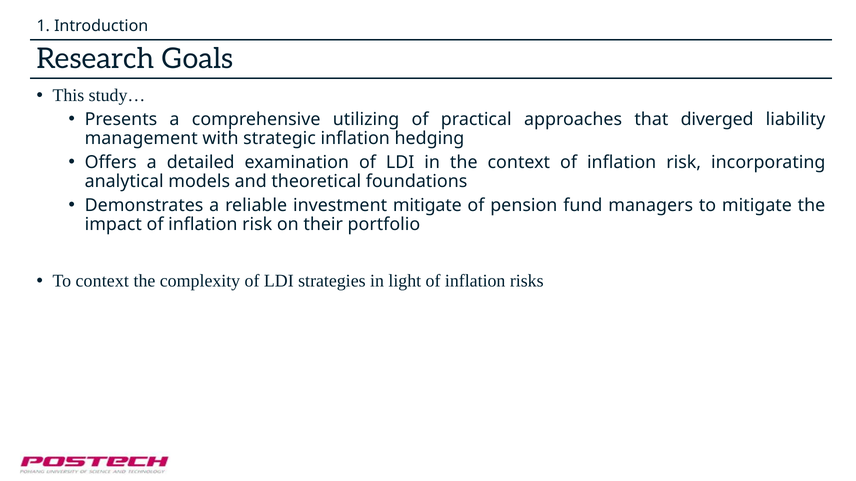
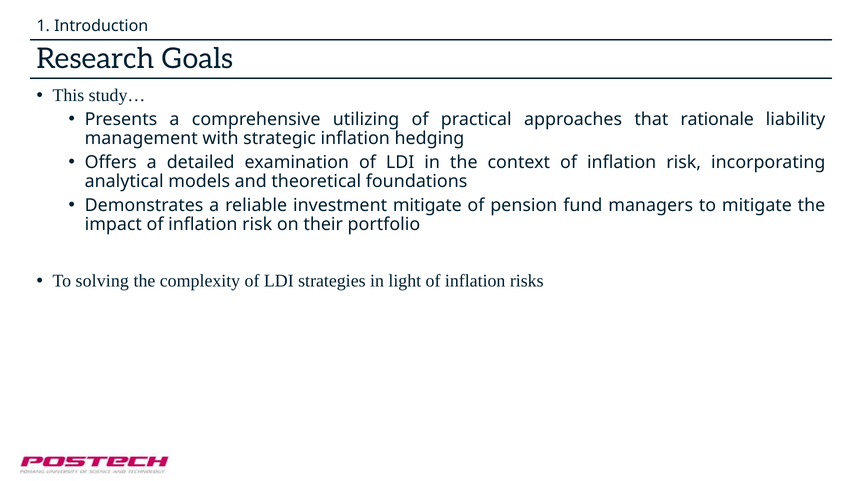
diverged: diverged -> rationale
To context: context -> solving
